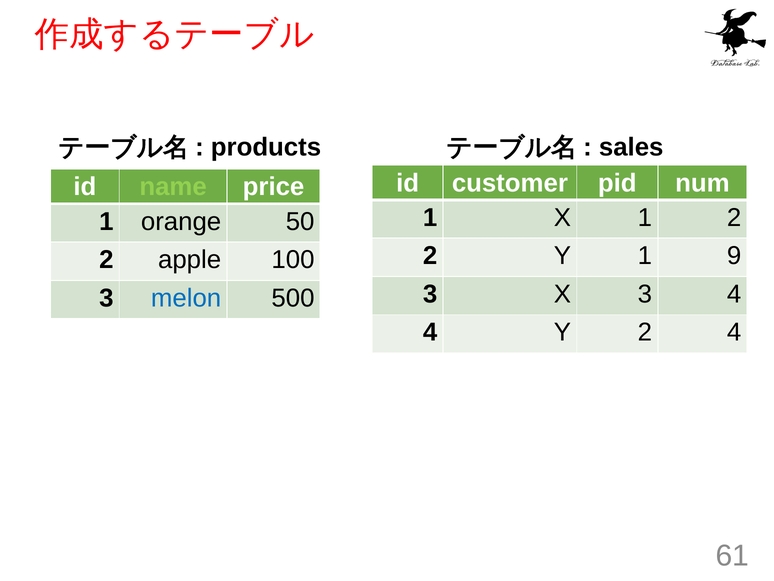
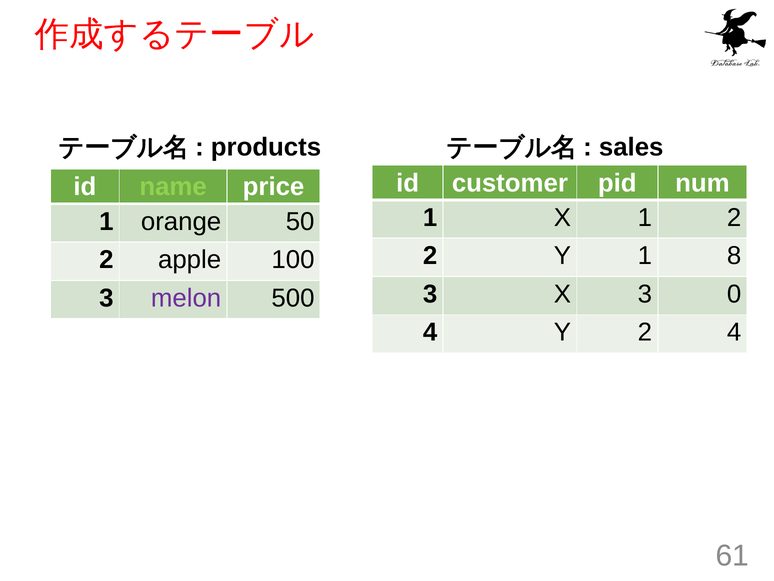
9: 9 -> 8
3 4: 4 -> 0
melon colour: blue -> purple
